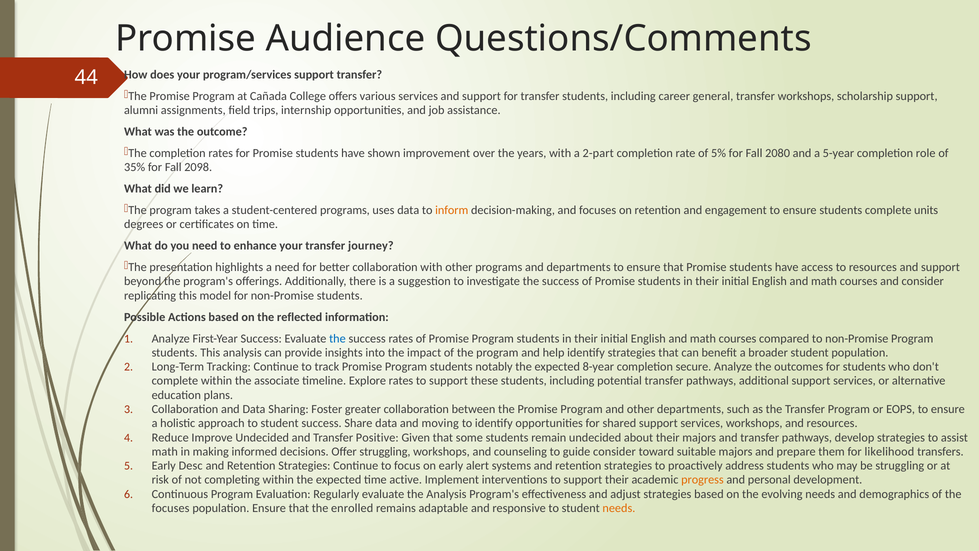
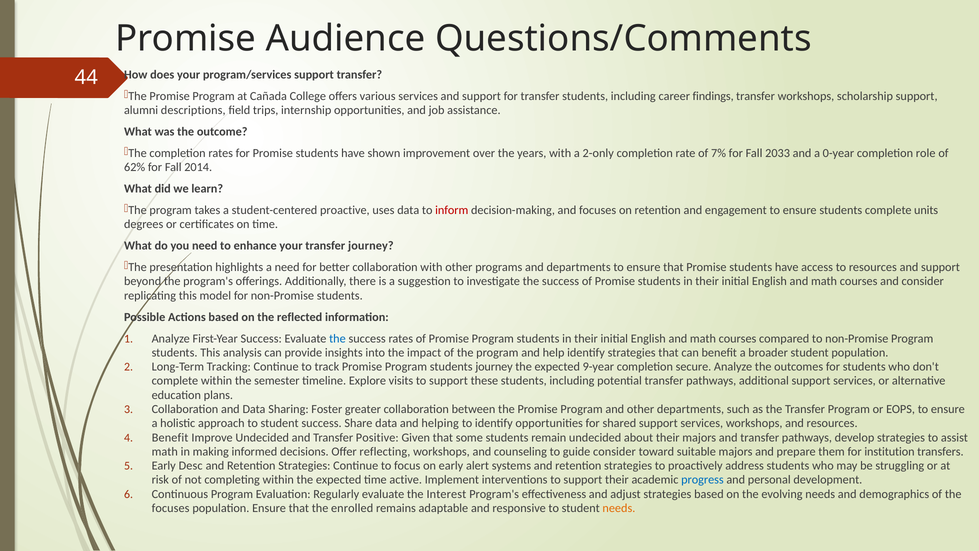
general: general -> findings
assignments: assignments -> descriptions
2-part: 2-part -> 2-only
5%: 5% -> 7%
2080: 2080 -> 2033
5-year: 5-year -> 0-year
35%: 35% -> 62%
2098: 2098 -> 2014
student-centered programs: programs -> proactive
inform colour: orange -> red
students notably: notably -> journey
8-year: 8-year -> 9-year
associate: associate -> semester
Explore rates: rates -> visits
moving: moving -> helping
Reduce at (170, 437): Reduce -> Benefit
Offer struggling: struggling -> reflecting
likelihood: likelihood -> institution
progress colour: orange -> blue
the Analysis: Analysis -> Interest
